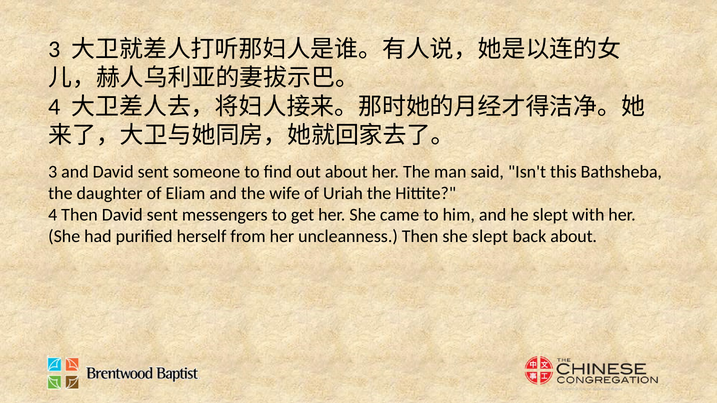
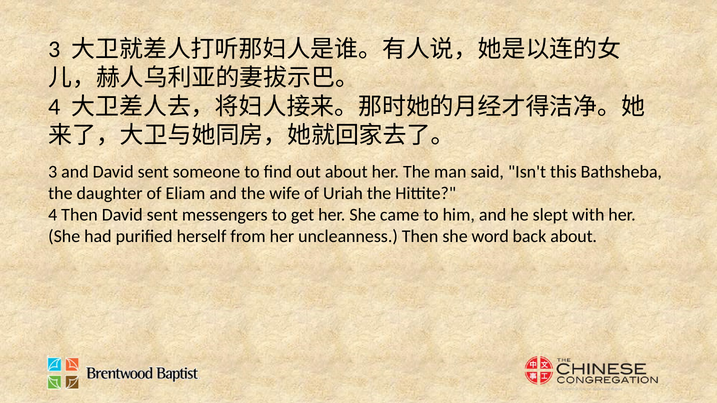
she slept: slept -> word
